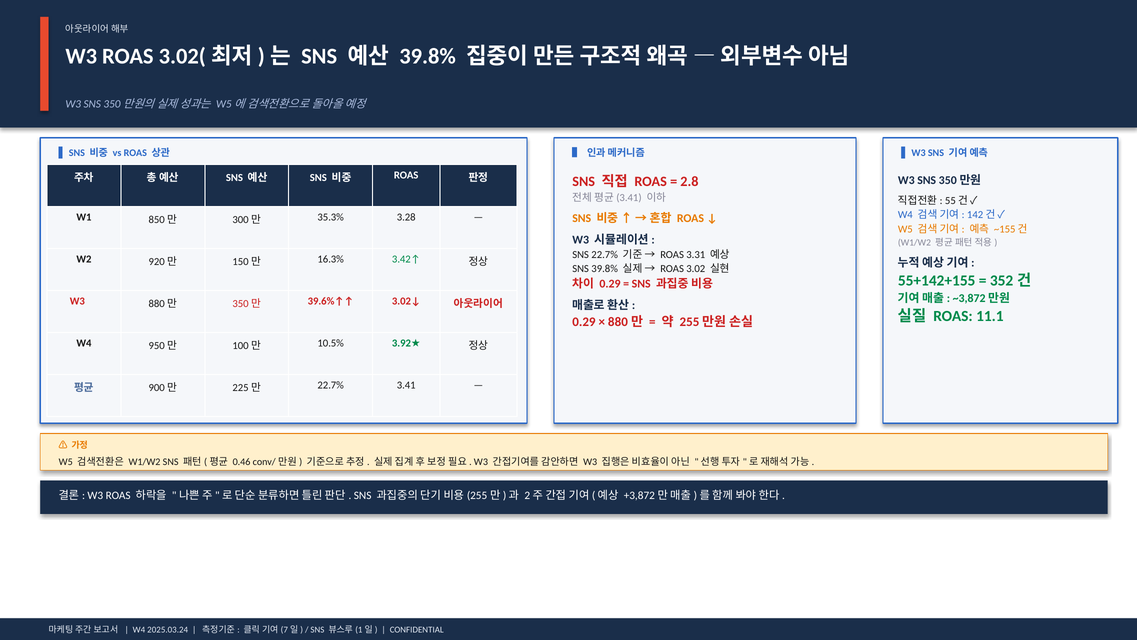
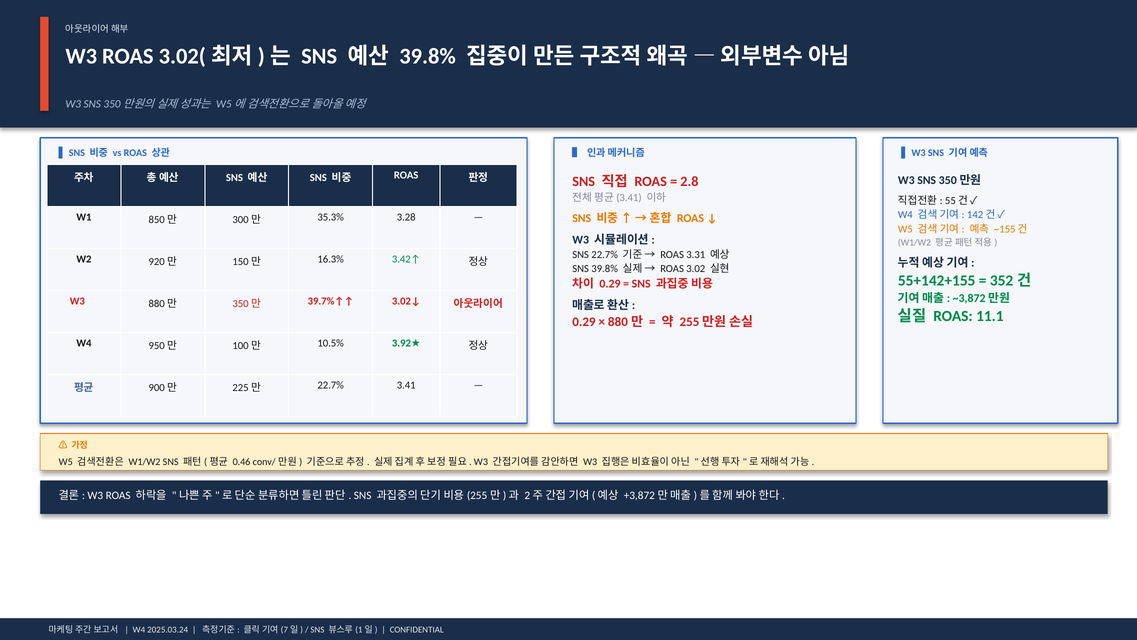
39.6%↑↑: 39.6%↑↑ -> 39.7%↑↑
